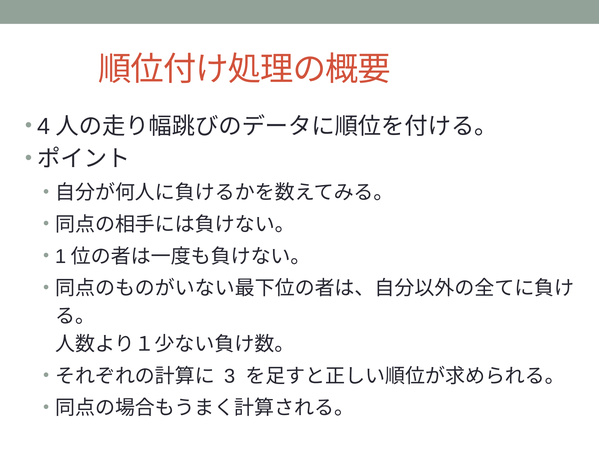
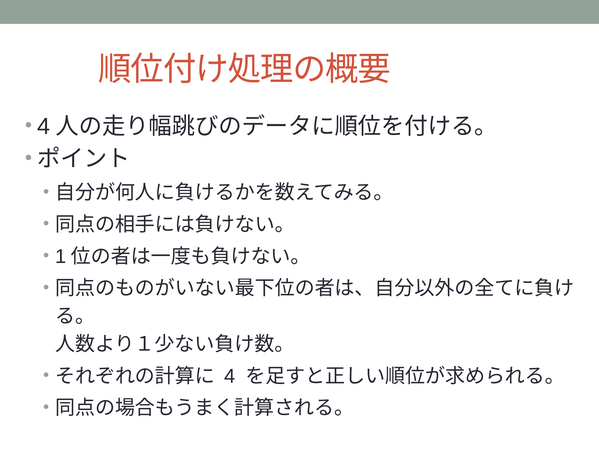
3 at (230, 376): 3 -> 4
